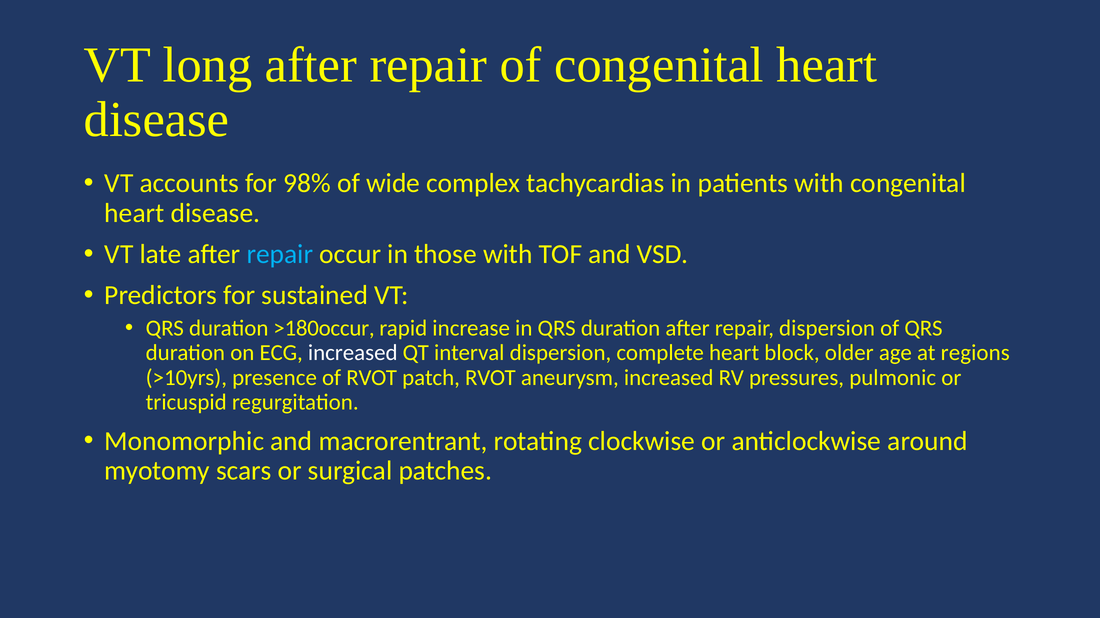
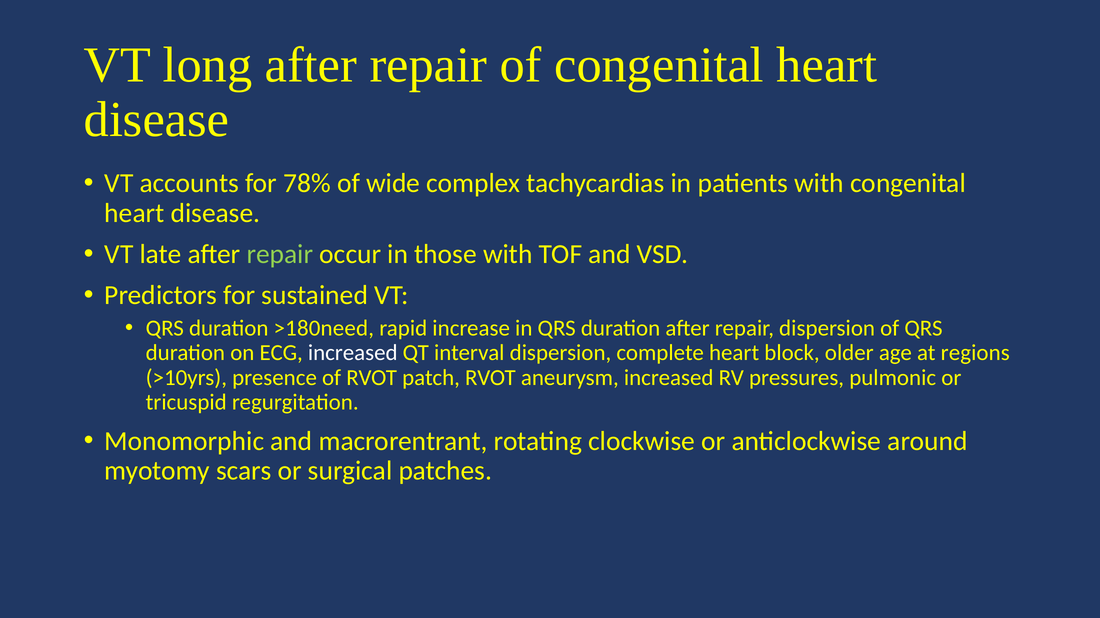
98%: 98% -> 78%
repair at (280, 254) colour: light blue -> light green
>180occur: >180occur -> >180need
